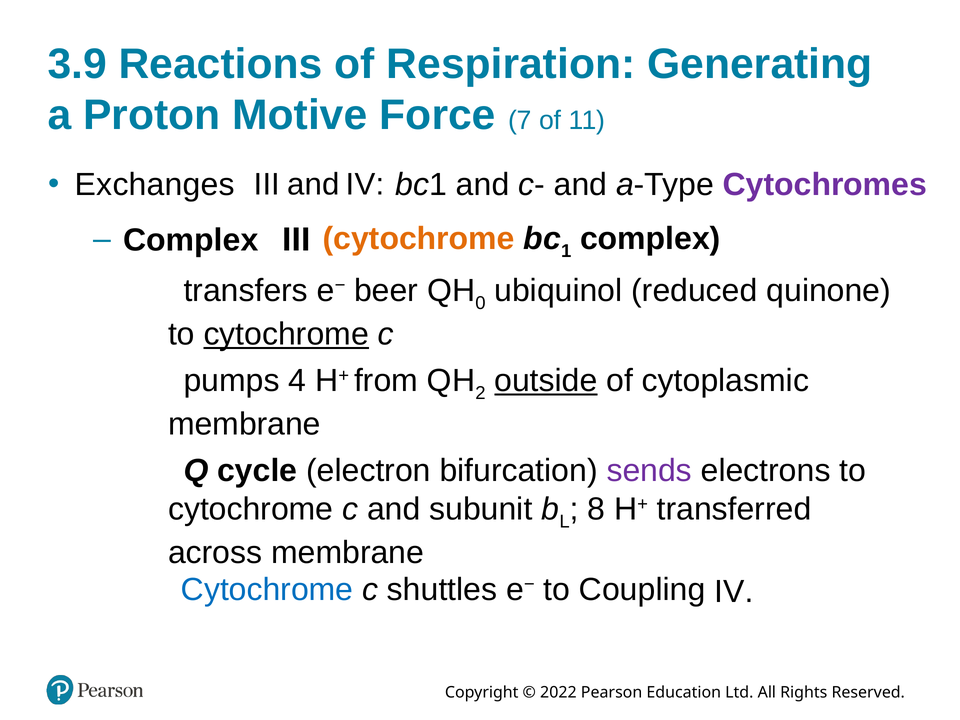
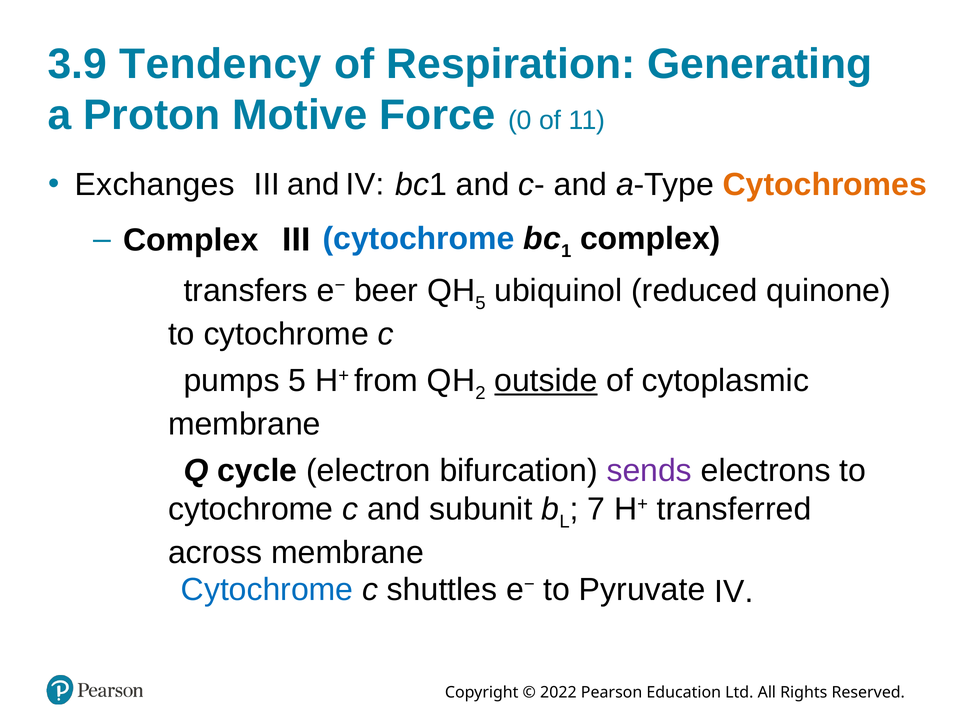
Reactions: Reactions -> Tendency
7: 7 -> 0
Cytochromes colour: purple -> orange
cytochrome at (419, 239) colour: orange -> blue
0 at (480, 303): 0 -> 5
cytochrome at (286, 334) underline: present -> none
pumps 4: 4 -> 5
8: 8 -> 7
Coupling: Coupling -> Pyruvate
